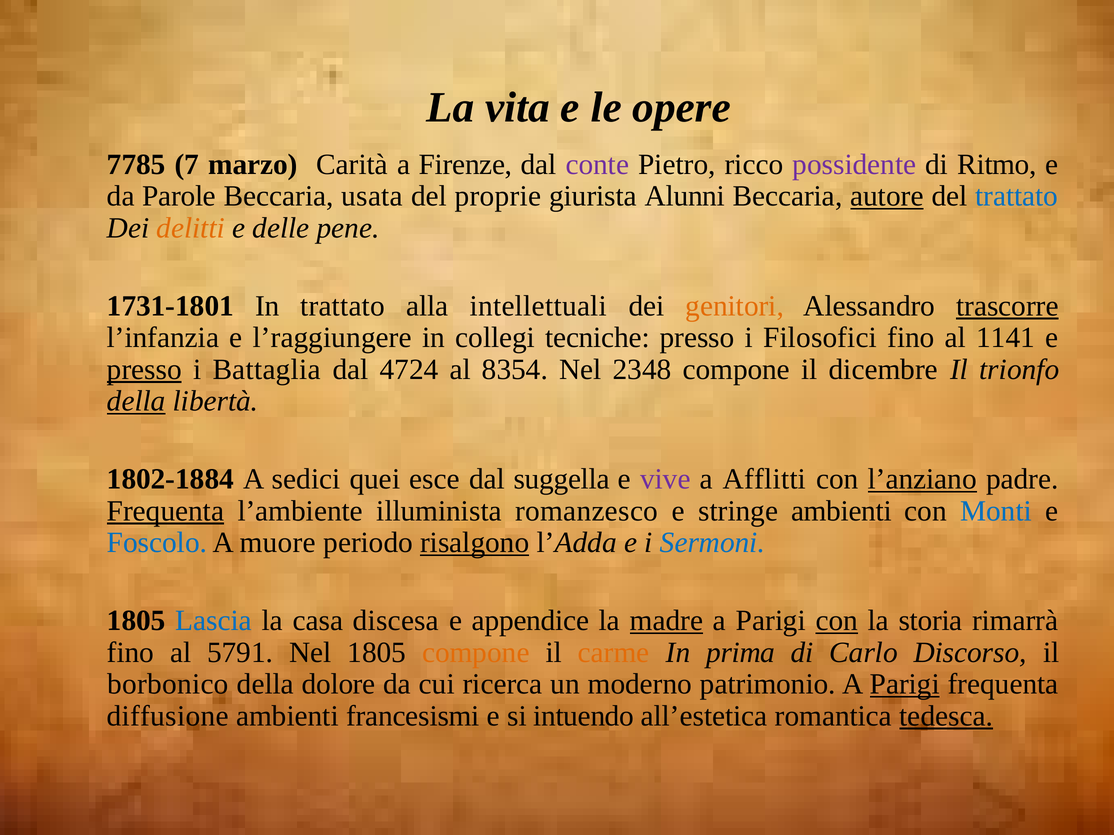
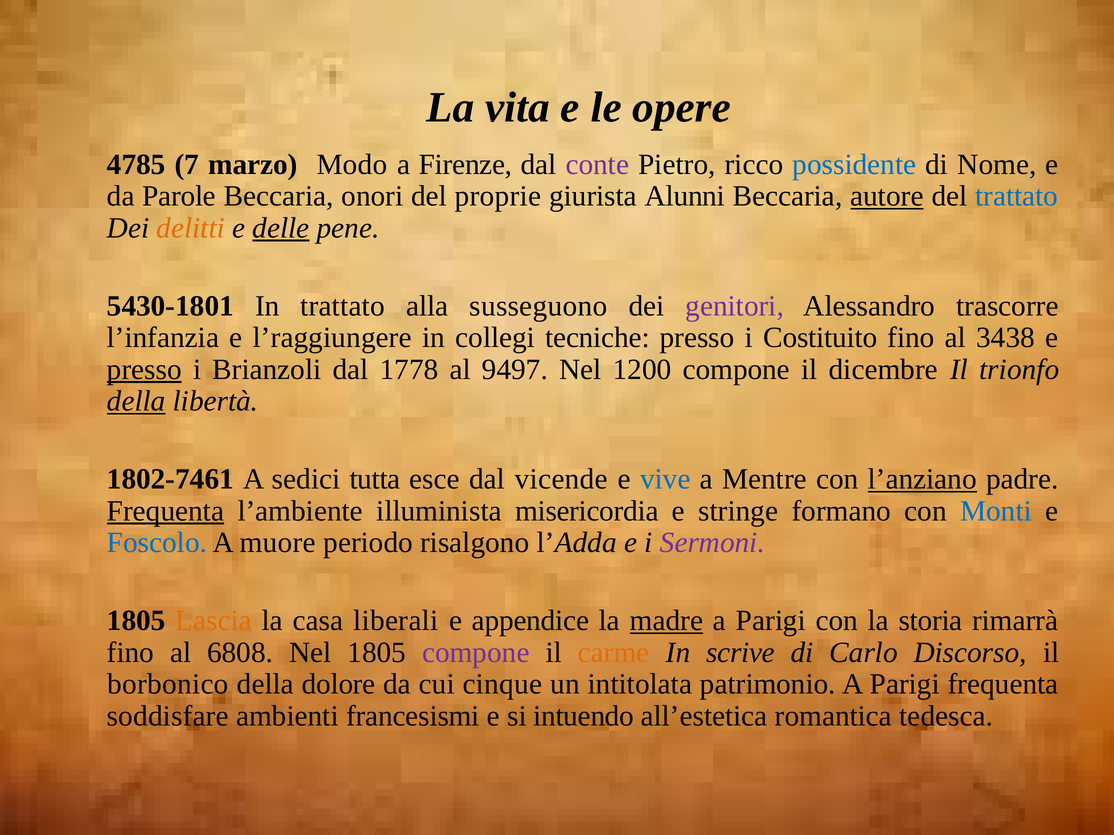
7785: 7785 -> 4785
Carità: Carità -> Modo
possidente colour: purple -> blue
Ritmo: Ritmo -> Nome
usata: usata -> onori
delle underline: none -> present
1731-1801: 1731-1801 -> 5430-1801
intellettuali: intellettuali -> susseguono
genitori colour: orange -> purple
trascorre underline: present -> none
Filosofici: Filosofici -> Costituito
1141: 1141 -> 3438
Battaglia: Battaglia -> Brianzoli
4724: 4724 -> 1778
8354: 8354 -> 9497
2348: 2348 -> 1200
1802-1884: 1802-1884 -> 1802-7461
quei: quei -> tutta
suggella: suggella -> vicende
vive colour: purple -> blue
Afflitti: Afflitti -> Mentre
romanzesco: romanzesco -> misericordia
stringe ambienti: ambienti -> formano
risalgono underline: present -> none
Sermoni colour: blue -> purple
Lascia colour: blue -> orange
discesa: discesa -> liberali
con at (837, 621) underline: present -> none
5791: 5791 -> 6808
compone at (476, 653) colour: orange -> purple
prima: prima -> scrive
ricerca: ricerca -> cinque
moderno: moderno -> intitolata
Parigi at (905, 684) underline: present -> none
diffusione: diffusione -> soddisfare
tedesca underline: present -> none
